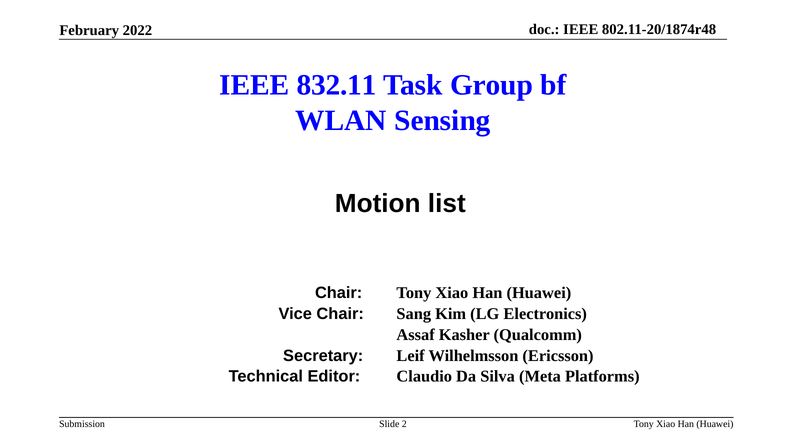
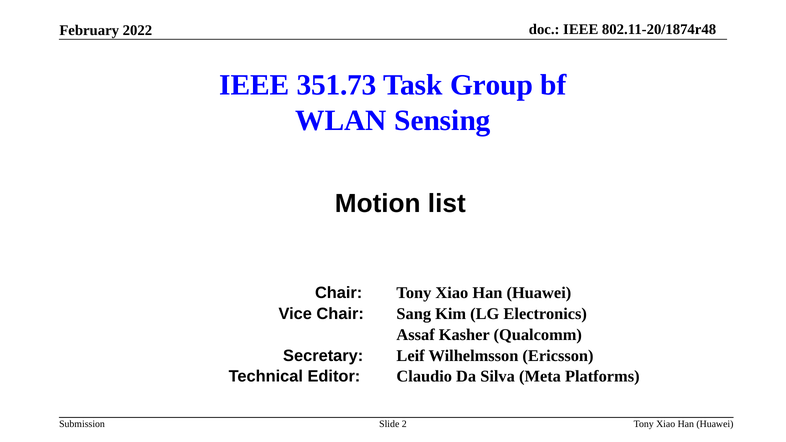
832.11: 832.11 -> 351.73
